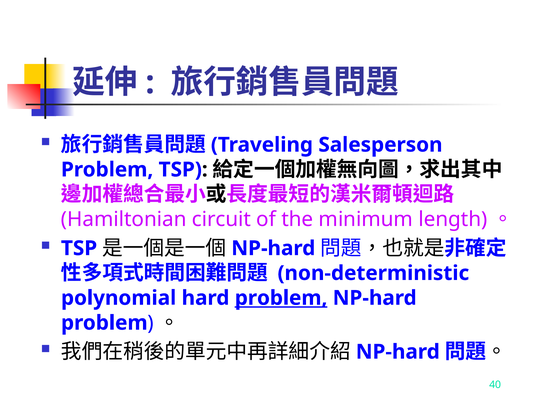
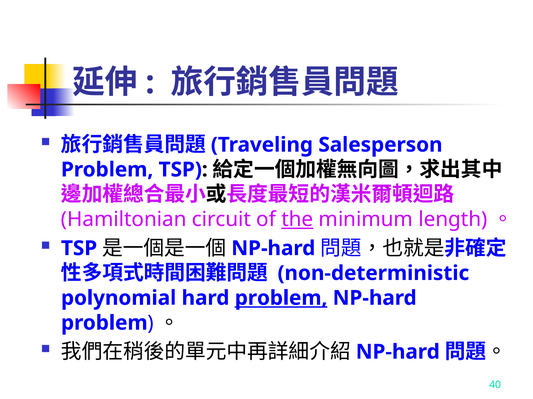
the underline: none -> present
